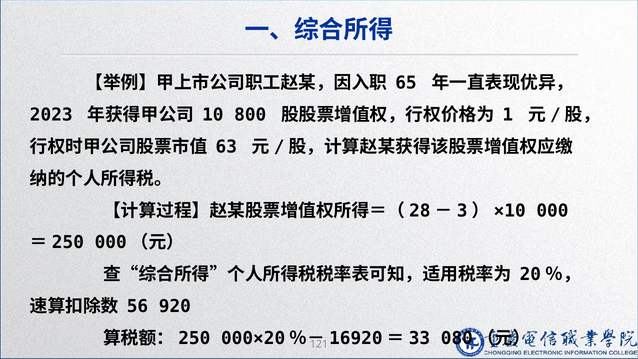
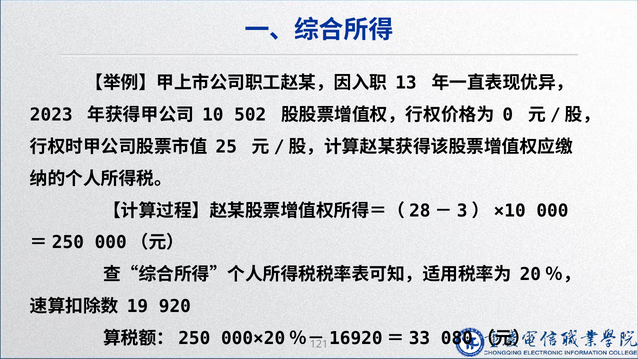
65: 65 -> 13
800: 800 -> 502
1: 1 -> 0
63: 63 -> 25
56: 56 -> 19
